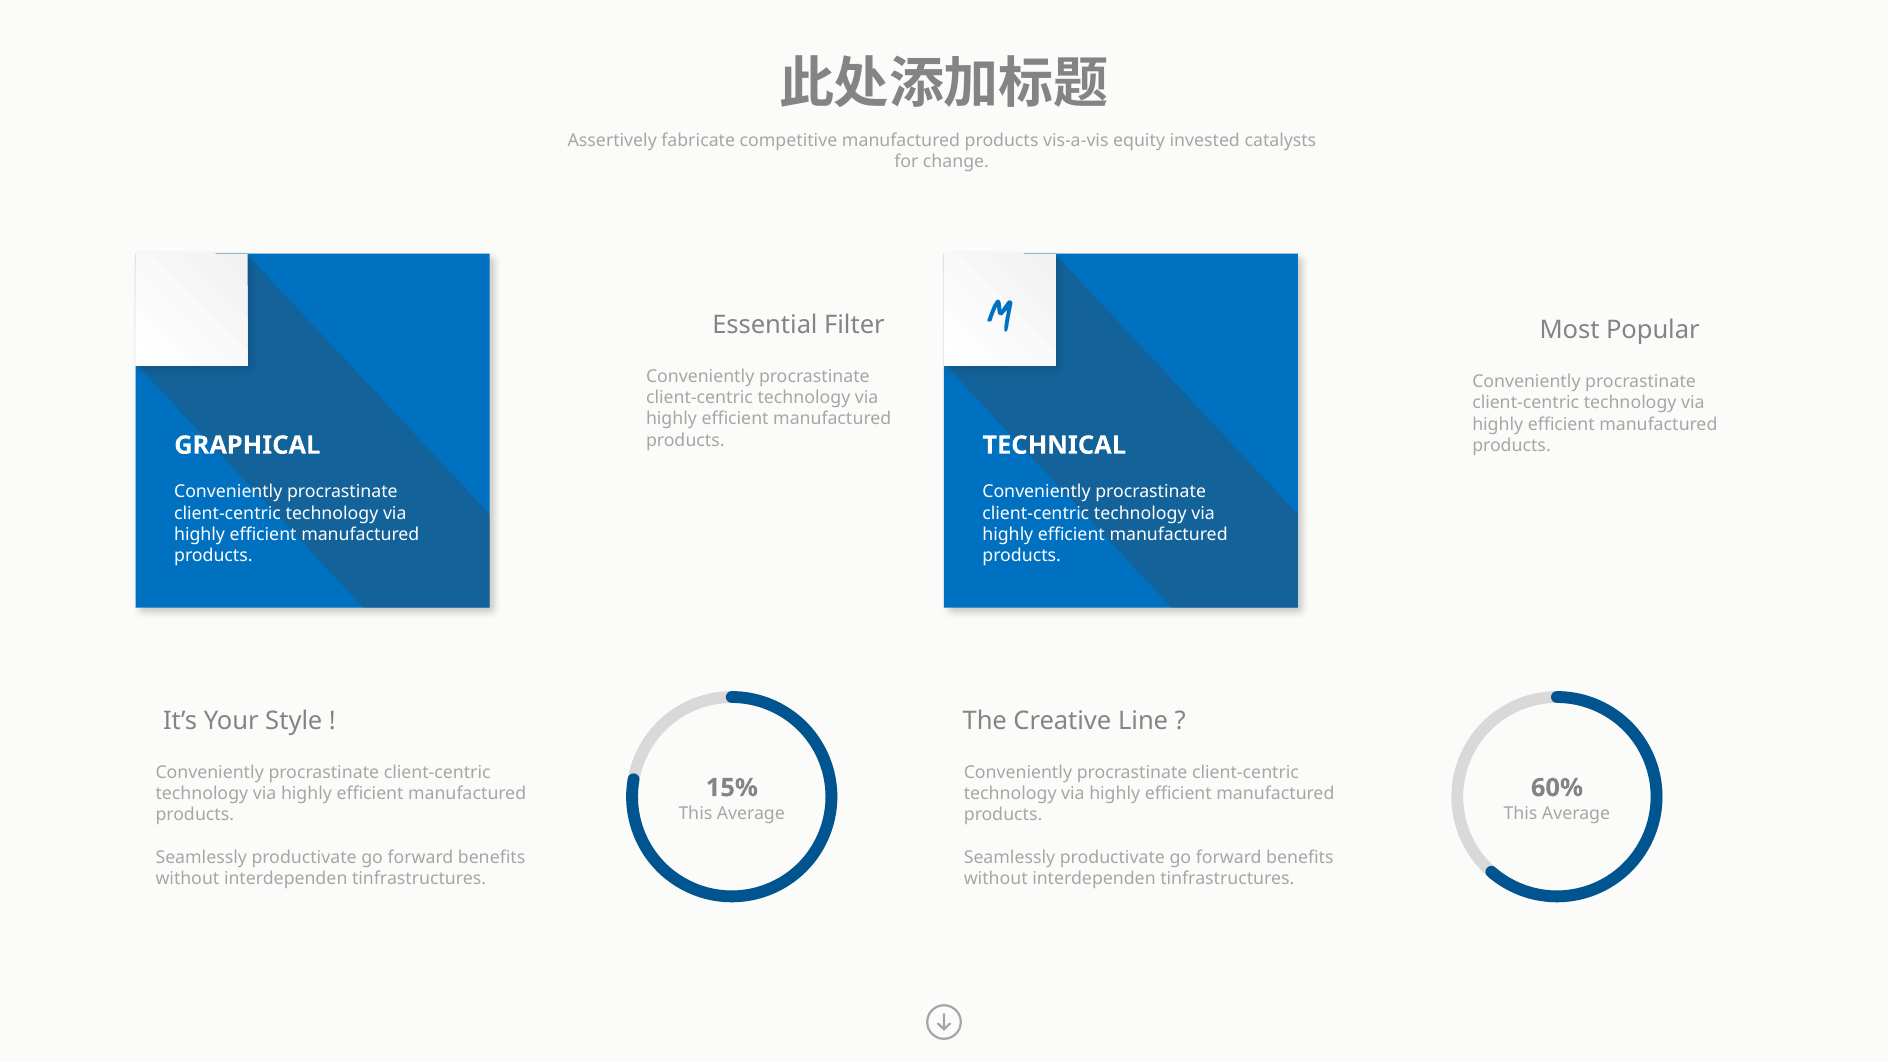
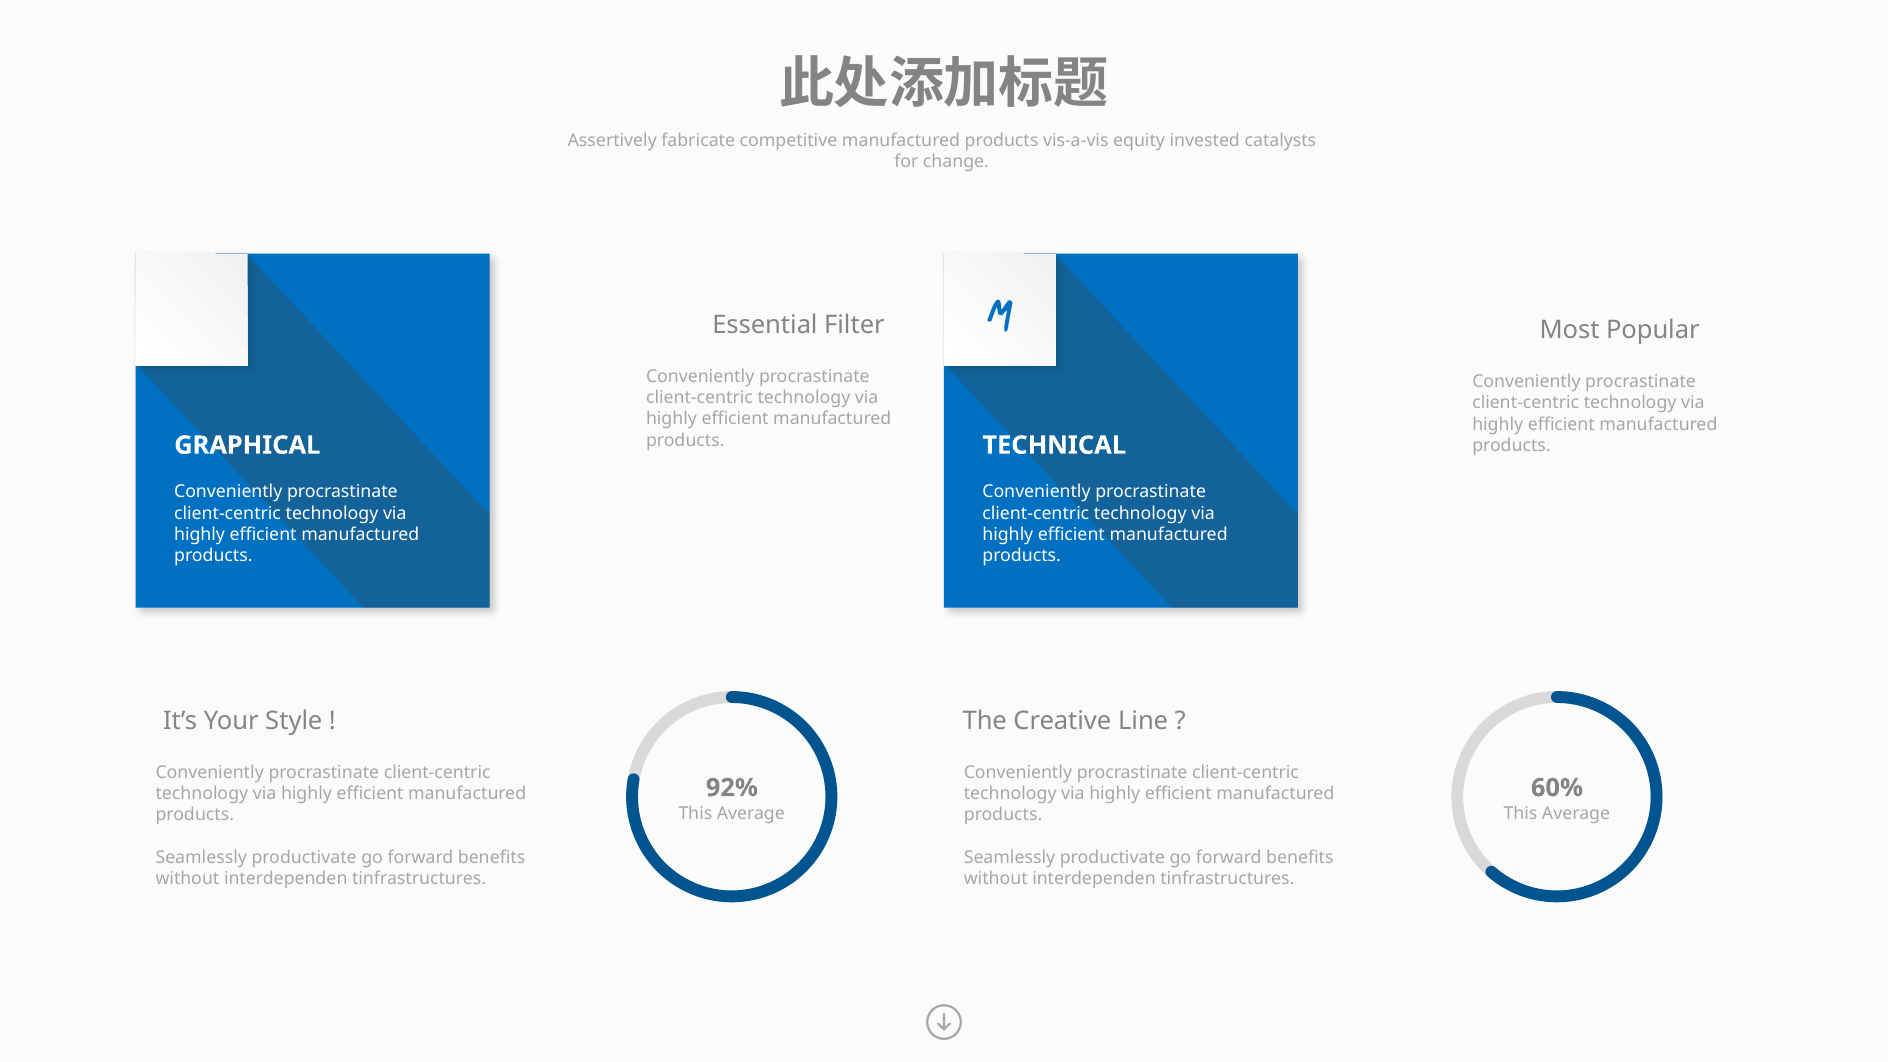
15%: 15% -> 92%
